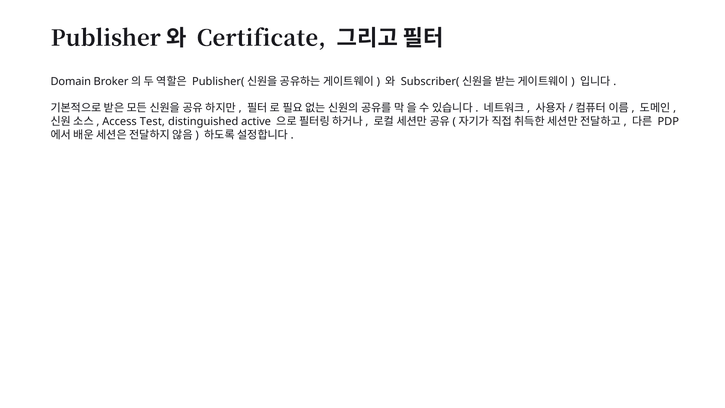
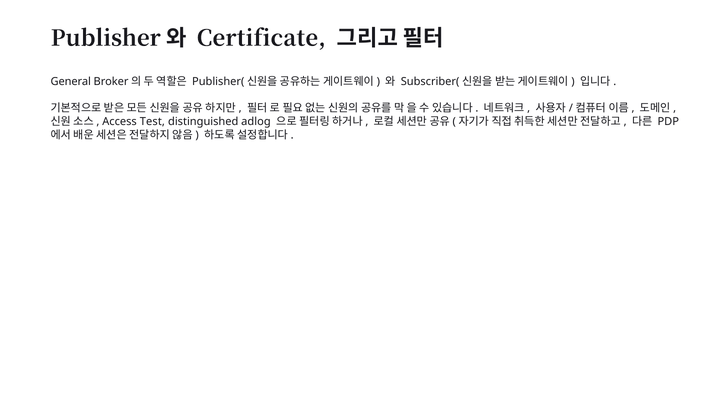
Domain: Domain -> General
active: active -> adlog
